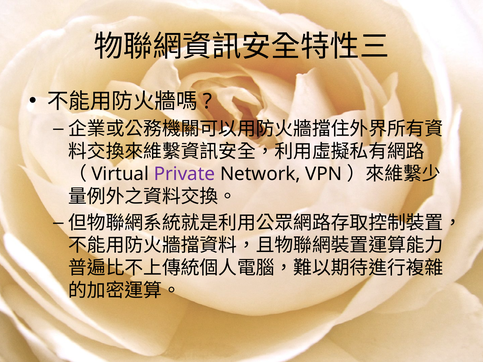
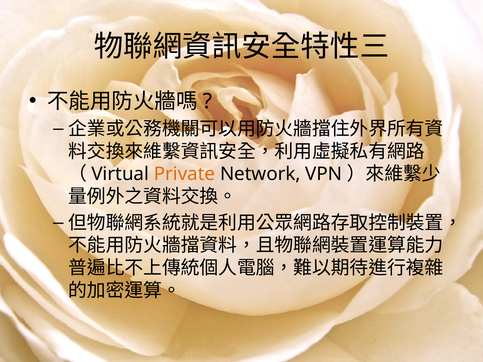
Private colour: purple -> orange
